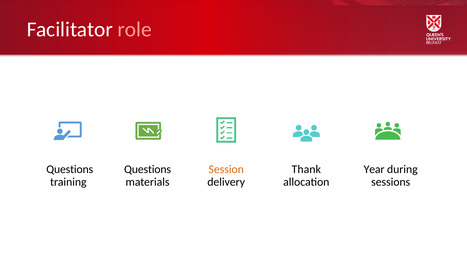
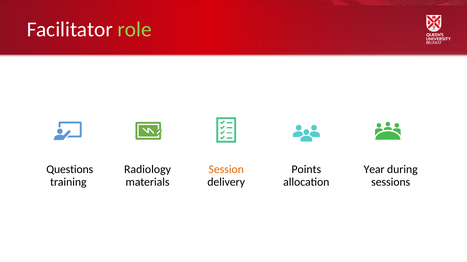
role colour: pink -> light green
Questions at (148, 170): Questions -> Radiology
Thank: Thank -> Points
